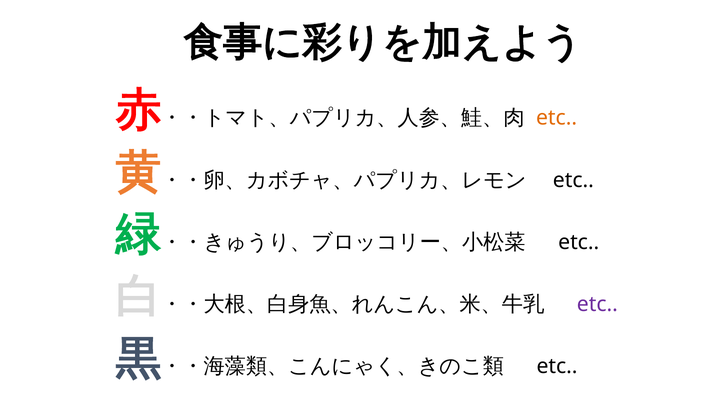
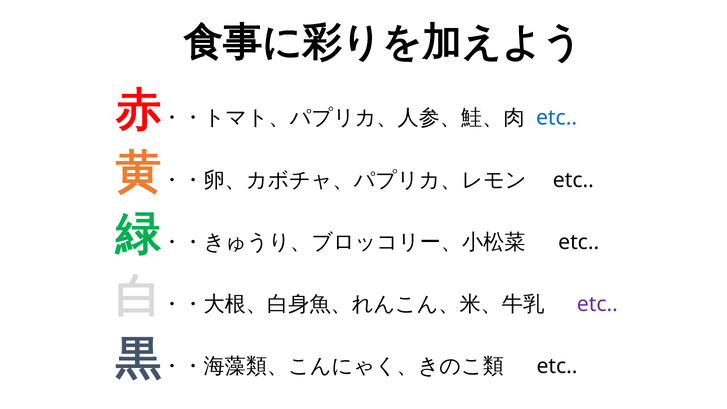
etc at (557, 118) colour: orange -> blue
